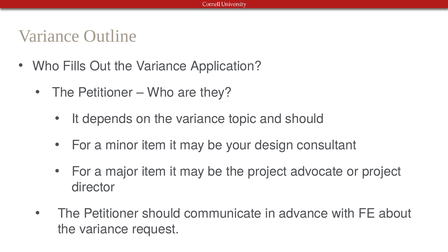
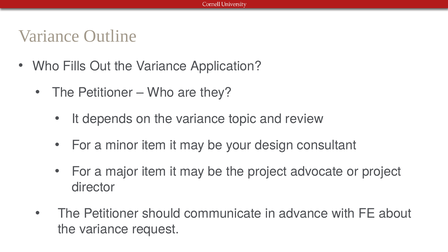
and should: should -> review
